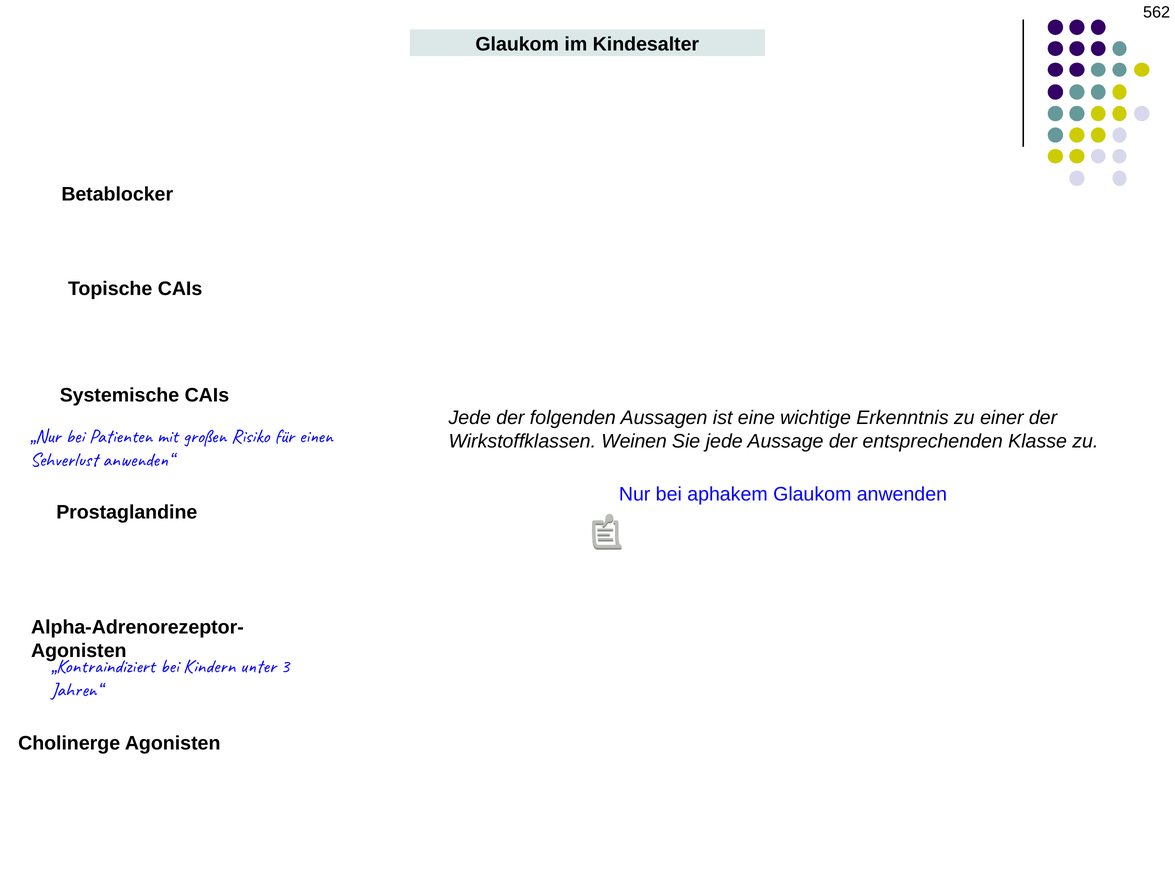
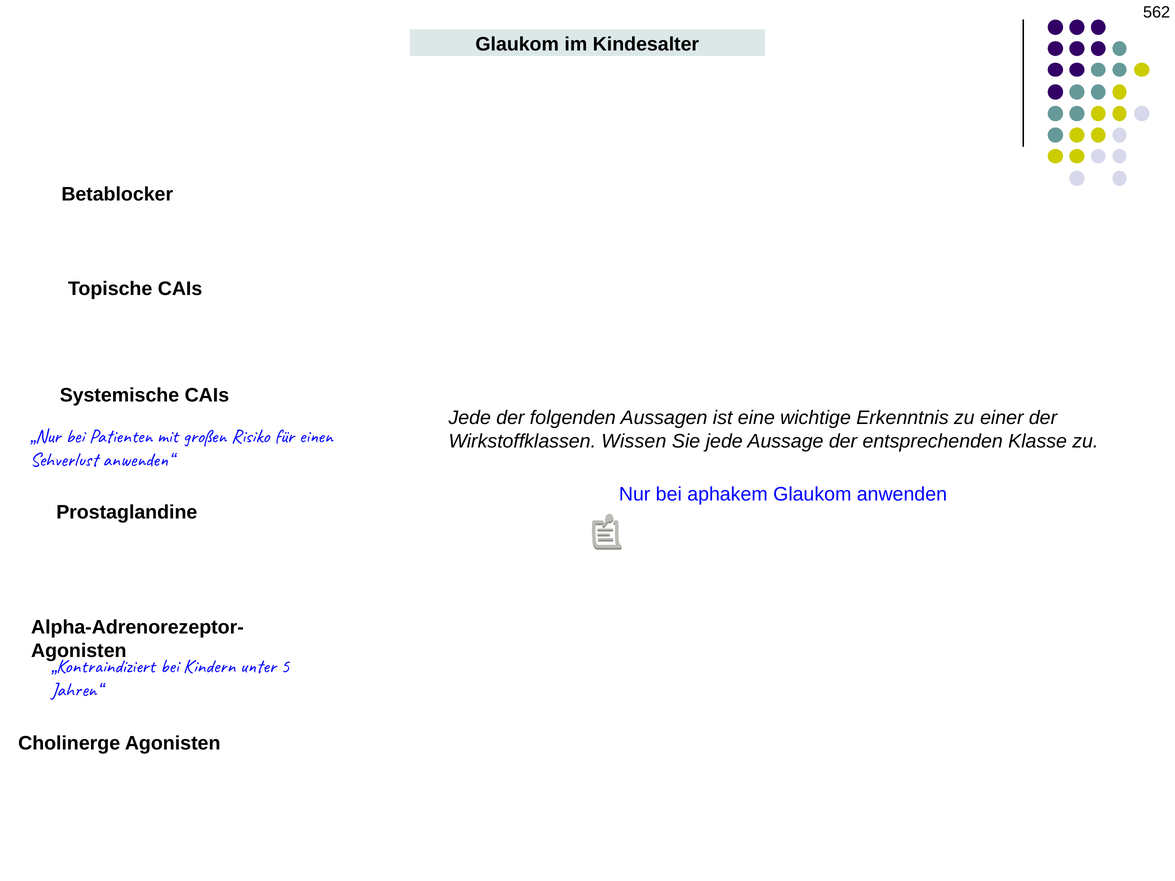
Weinen: Weinen -> Wissen
3: 3 -> 5
